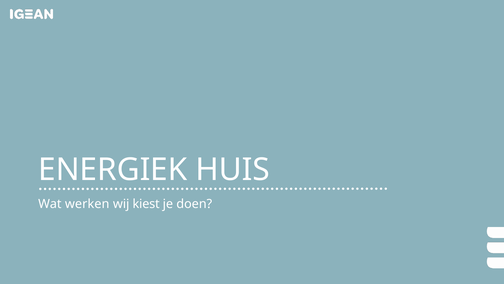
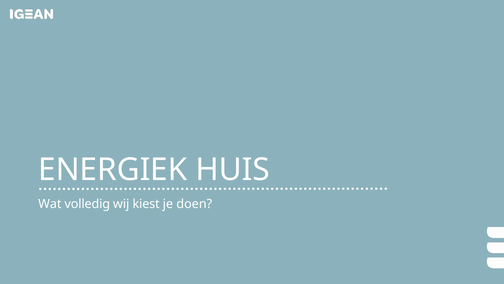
werken: werken -> volledig
